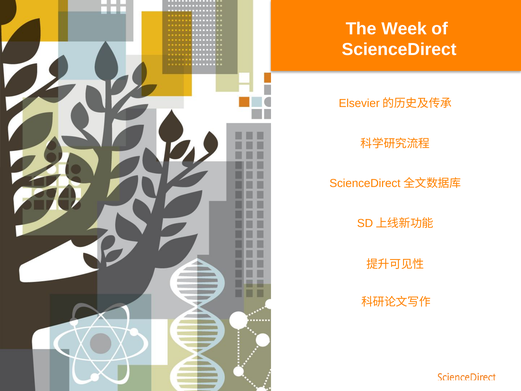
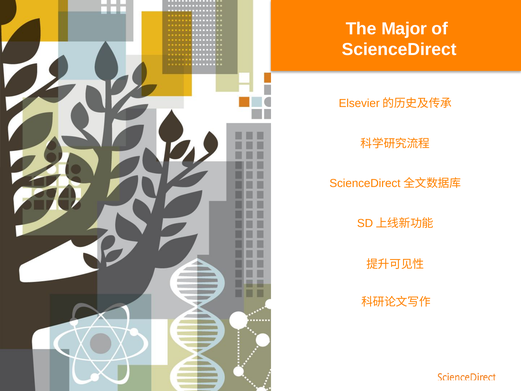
Week: Week -> Major
